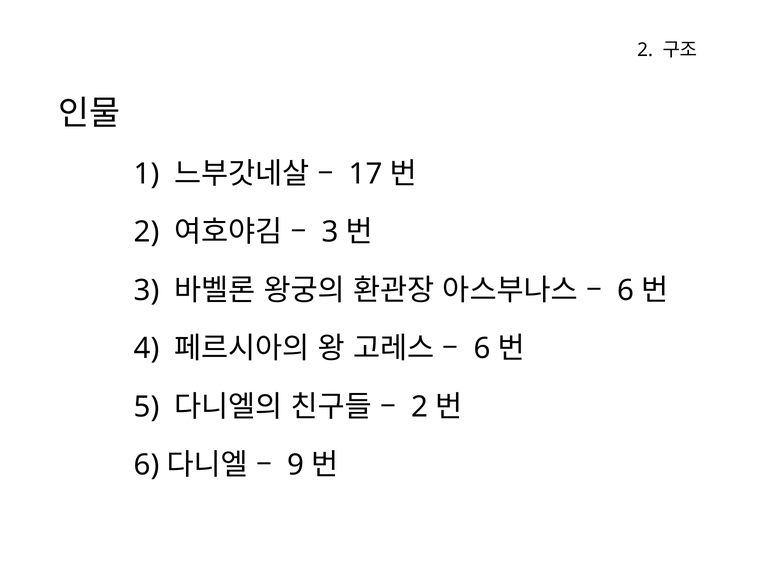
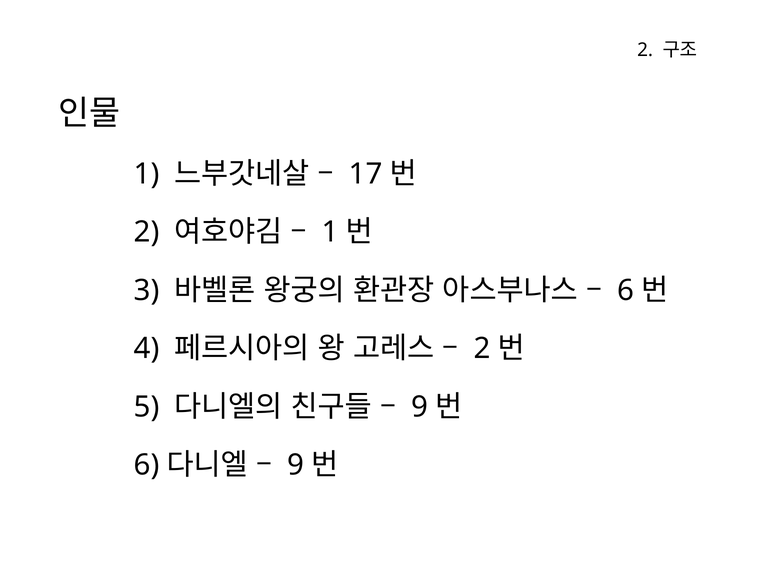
3 at (330, 232): 3 -> 1
6 at (482, 348): 6 -> 2
2 at (420, 406): 2 -> 9
